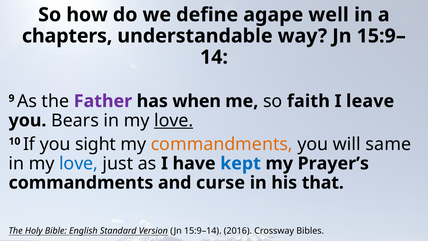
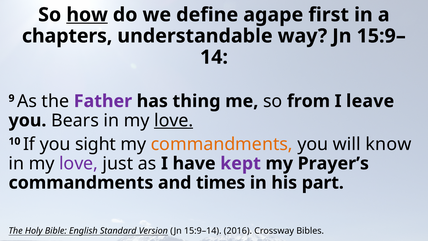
how underline: none -> present
well: well -> first
when: when -> thing
faith: faith -> from
same: same -> know
love at (79, 163) colour: blue -> purple
kept colour: blue -> purple
curse: curse -> times
that: that -> part
